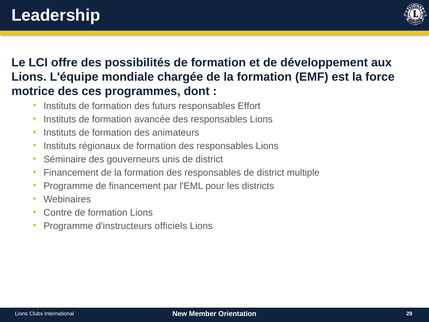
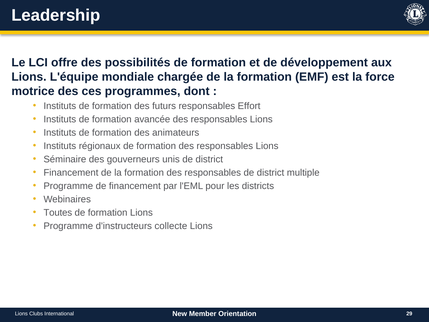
Contre: Contre -> Toutes
officiels: officiels -> collecte
